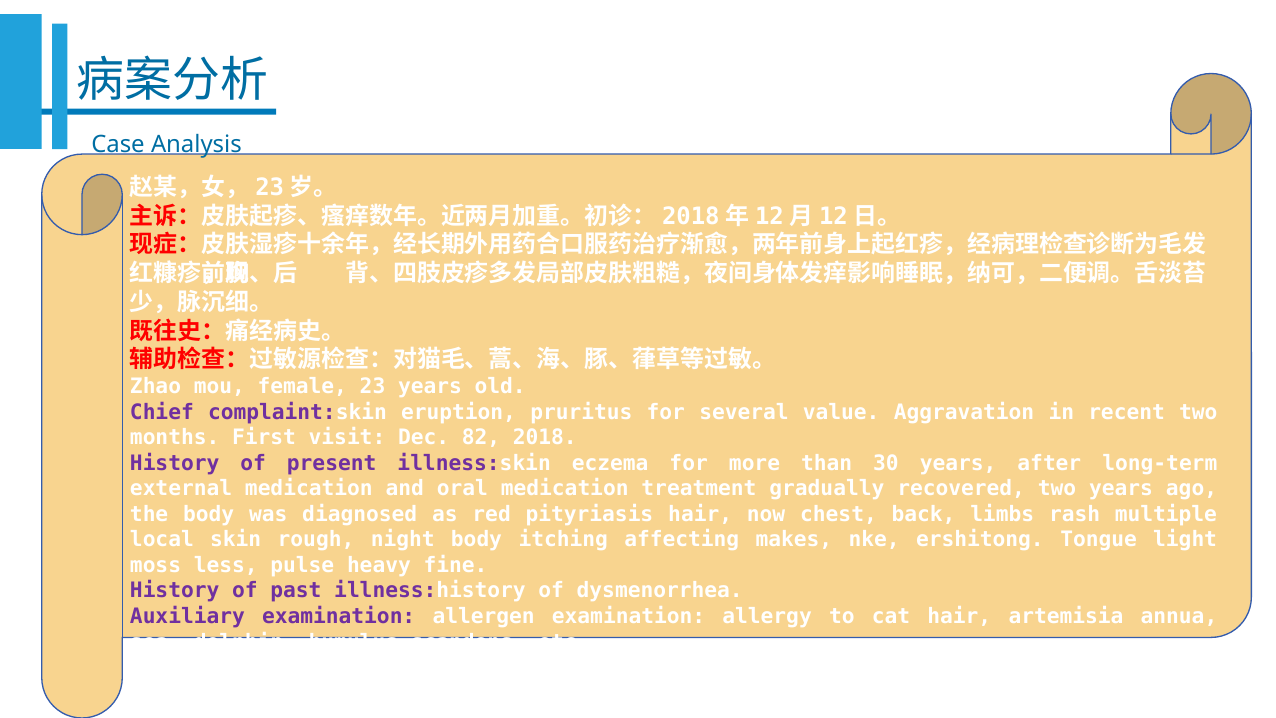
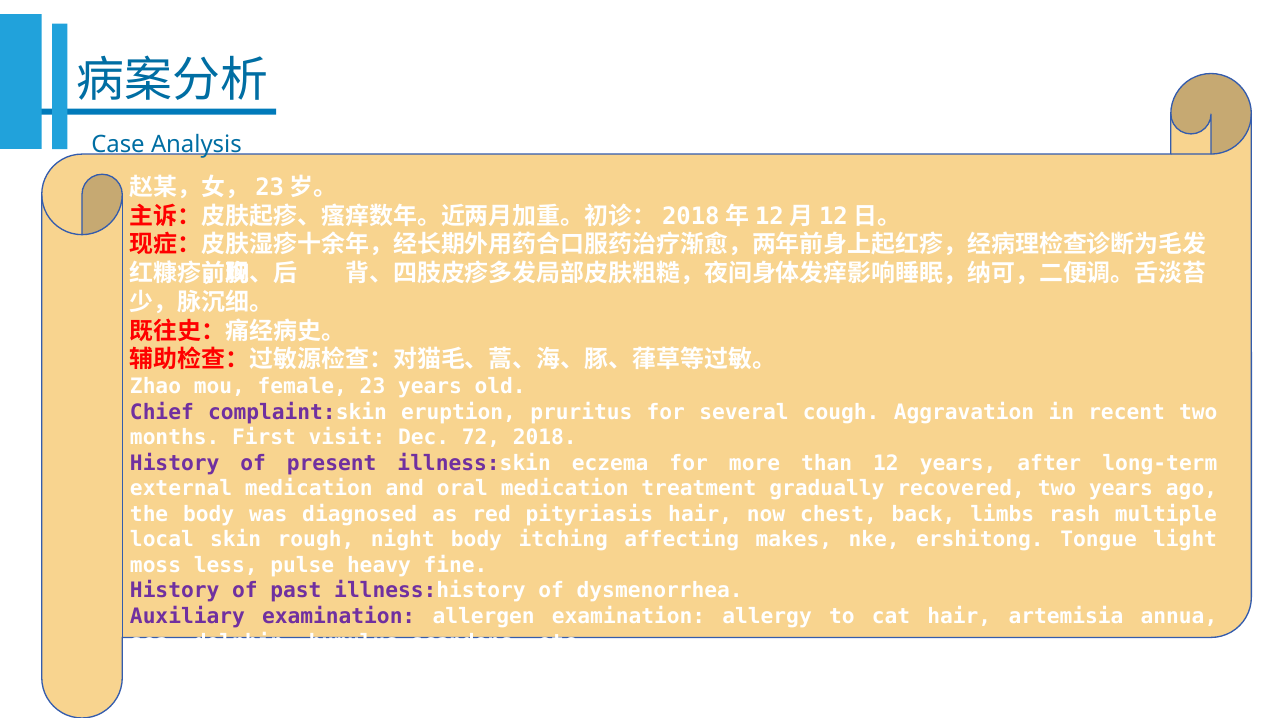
value: value -> cough
82: 82 -> 72
30: 30 -> 12
